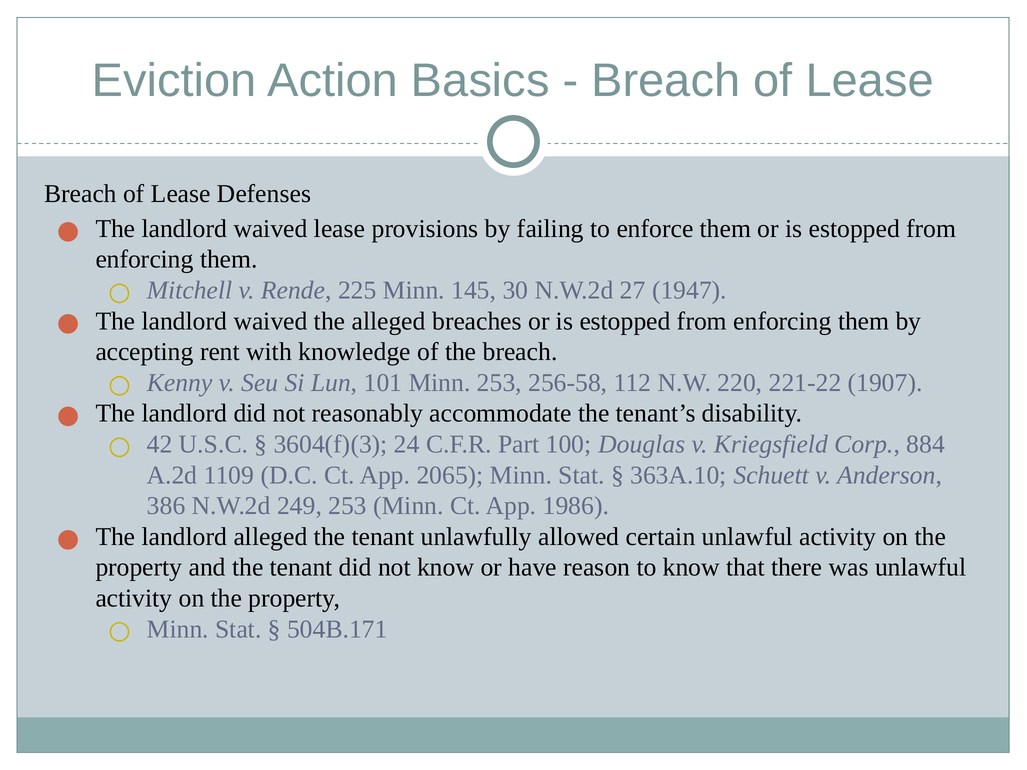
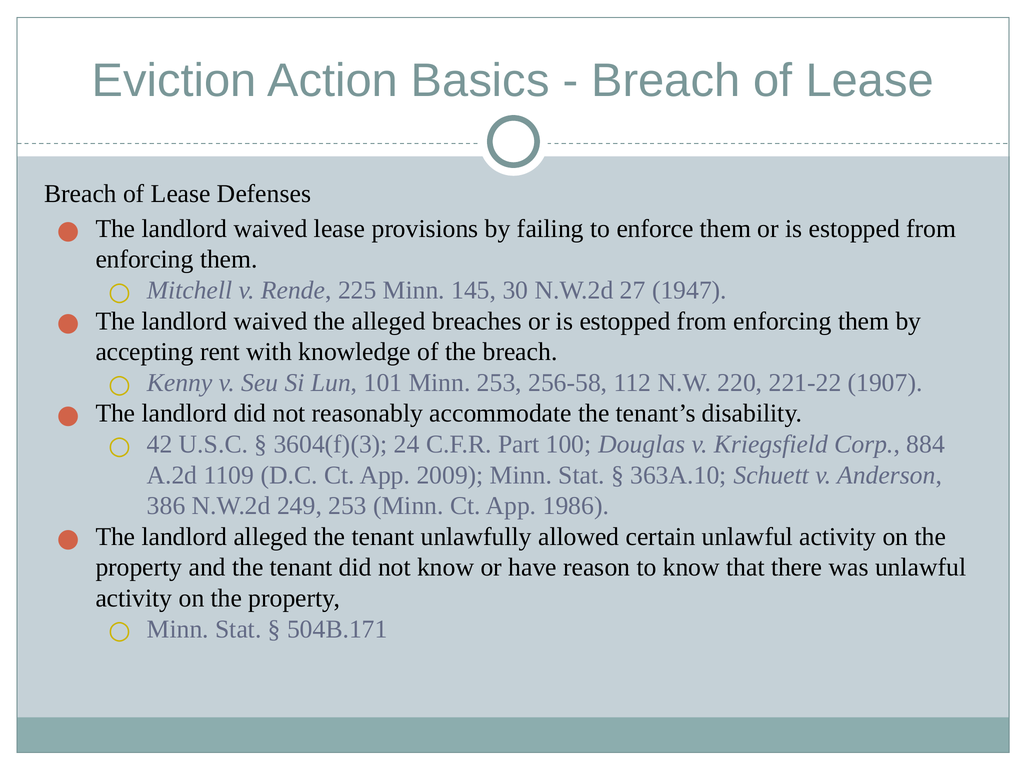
2065: 2065 -> 2009
